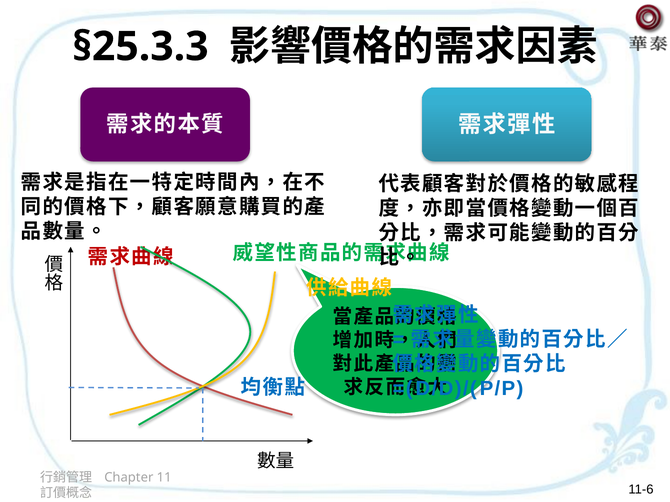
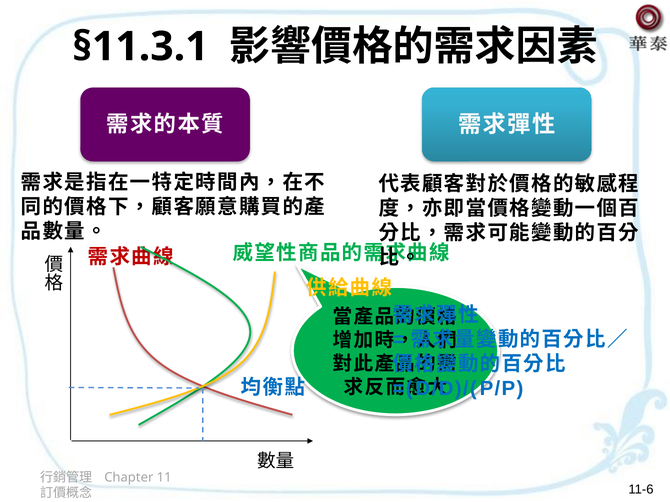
§25.3.3: §25.3.3 -> §11.3.1
